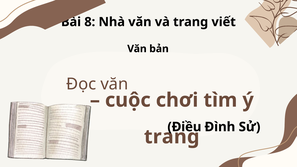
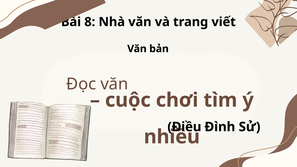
trang at (172, 137): trang -> nhiều
